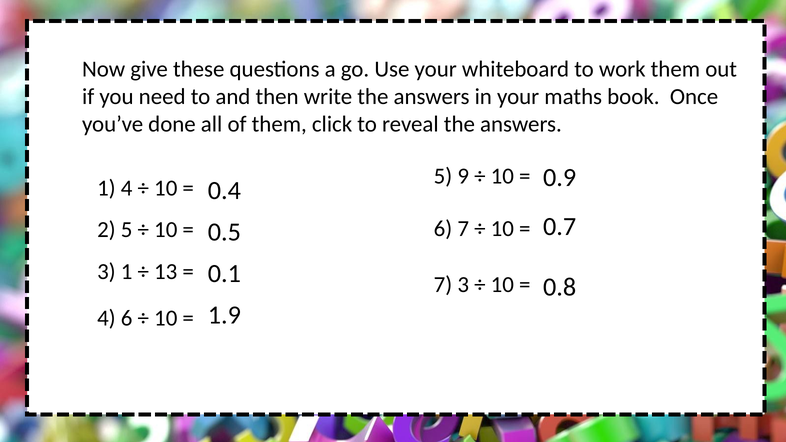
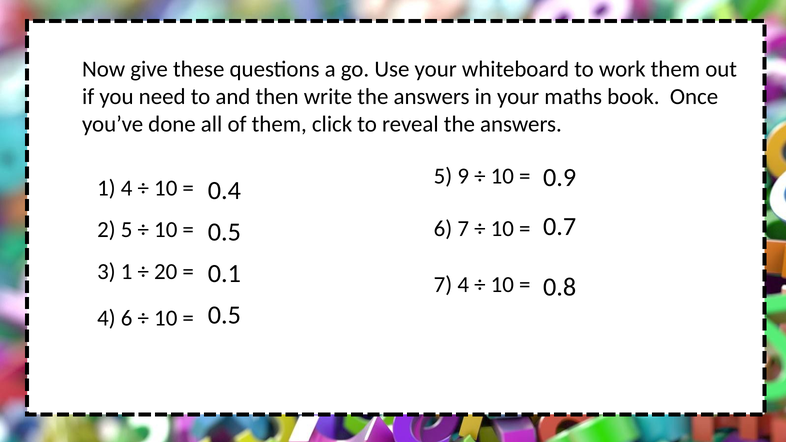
13: 13 -> 20
7 3: 3 -> 4
1.9 at (224, 315): 1.9 -> 0.5
